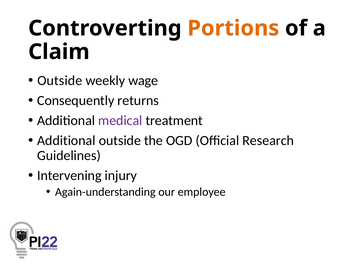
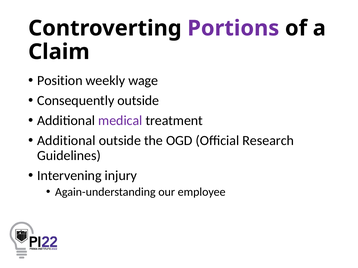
Portions colour: orange -> purple
Outside at (60, 81): Outside -> Position
Consequently returns: returns -> outside
